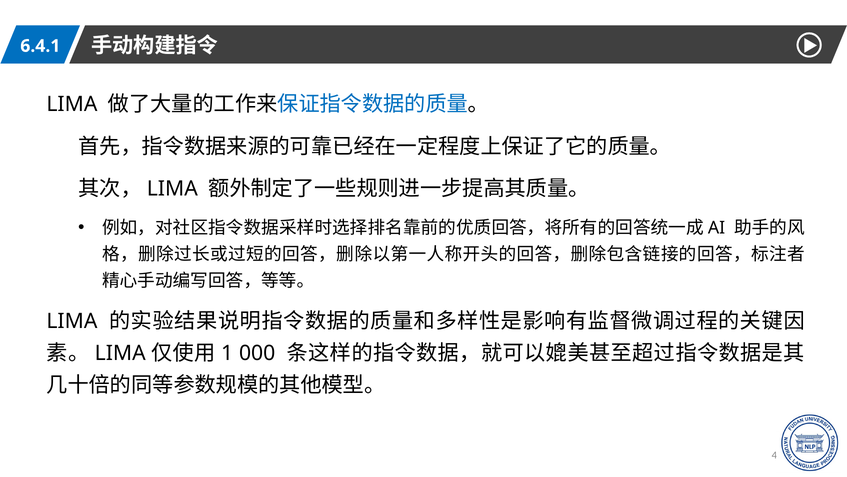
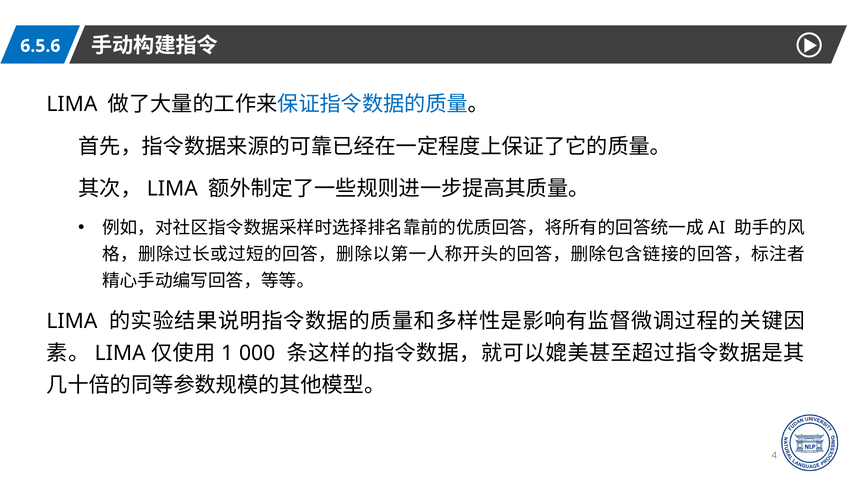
6.4.1: 6.4.1 -> 6.5.6
